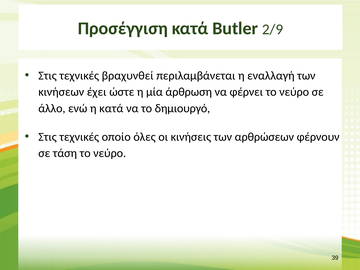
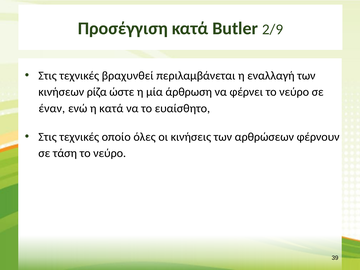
έχει: έχει -> ρίζα
άλλο: άλλο -> έναν
δημιουργό: δημιουργό -> ευαίσθητο
